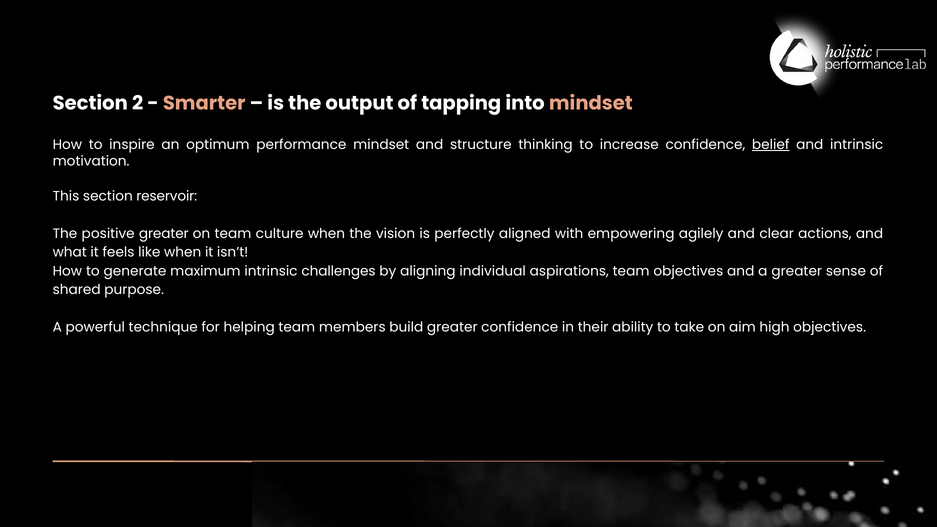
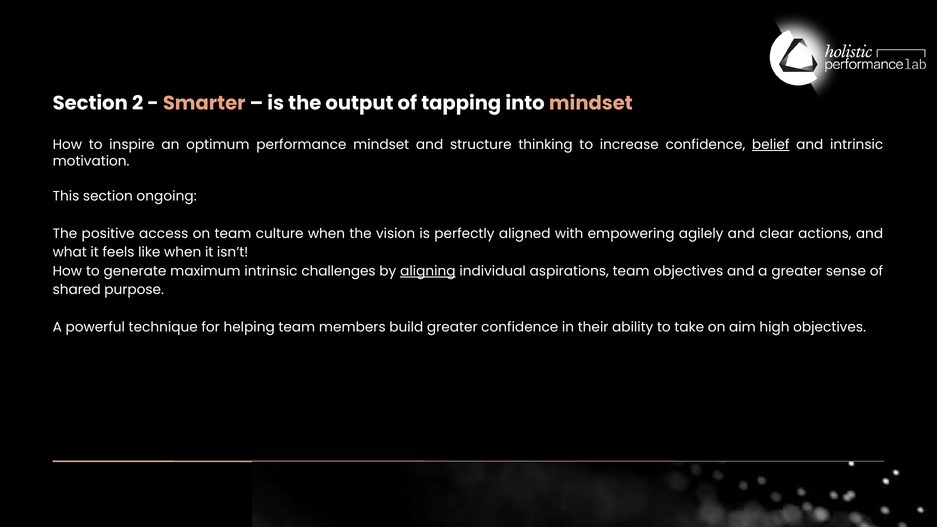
reservoir: reservoir -> ongoing
positive greater: greater -> access
aligning underline: none -> present
